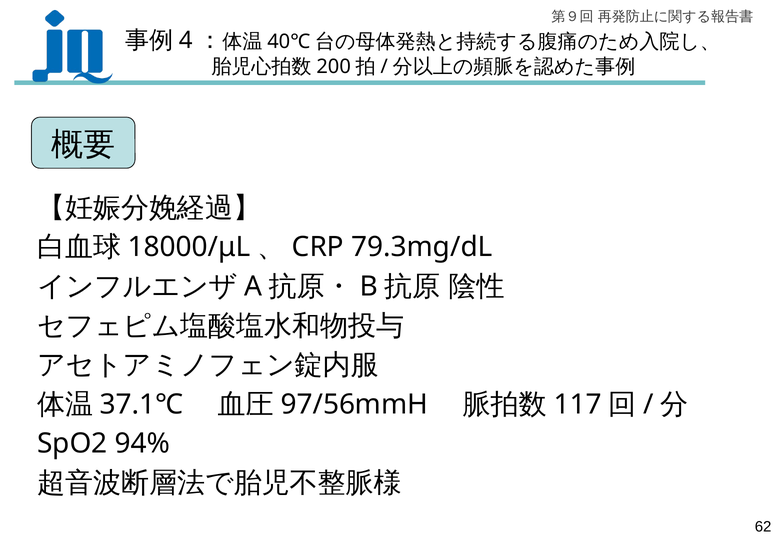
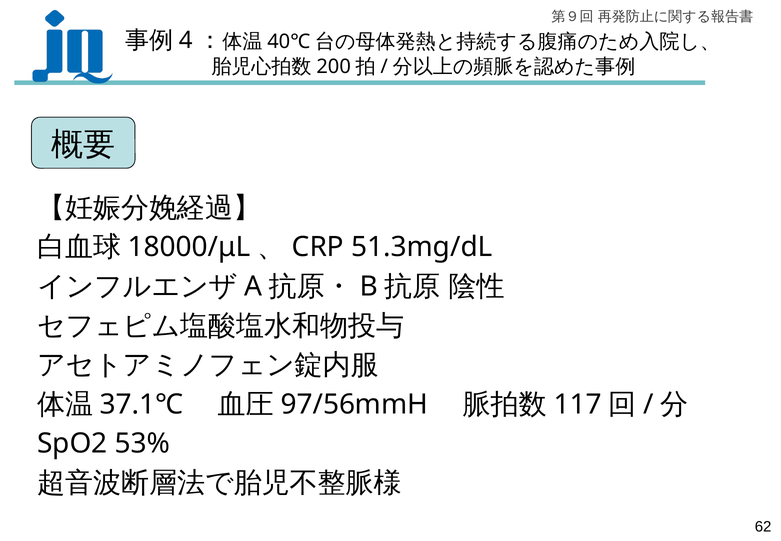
79.3mg/dL: 79.3mg/dL -> 51.3mg/dL
94%: 94% -> 53%
